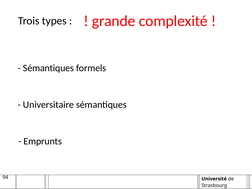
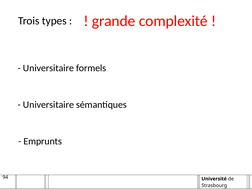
Sémantiques at (48, 68): Sémantiques -> Universitaire
